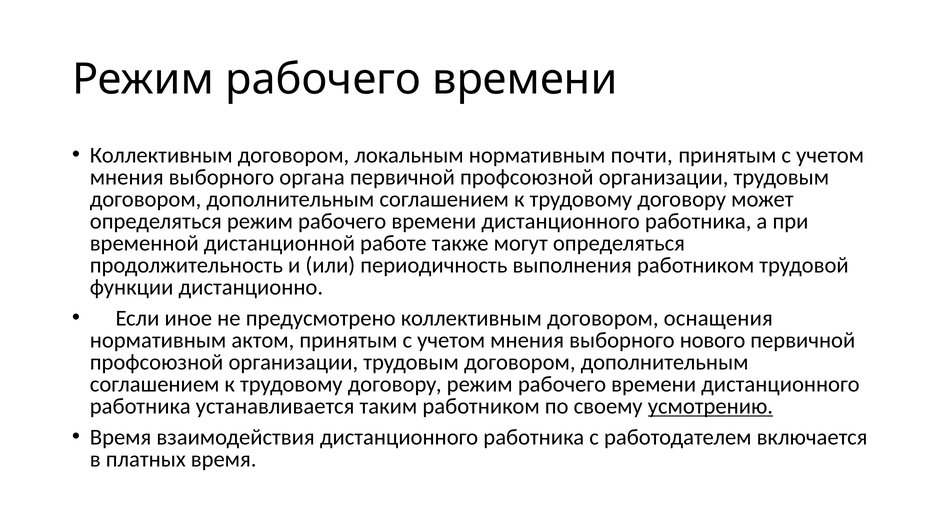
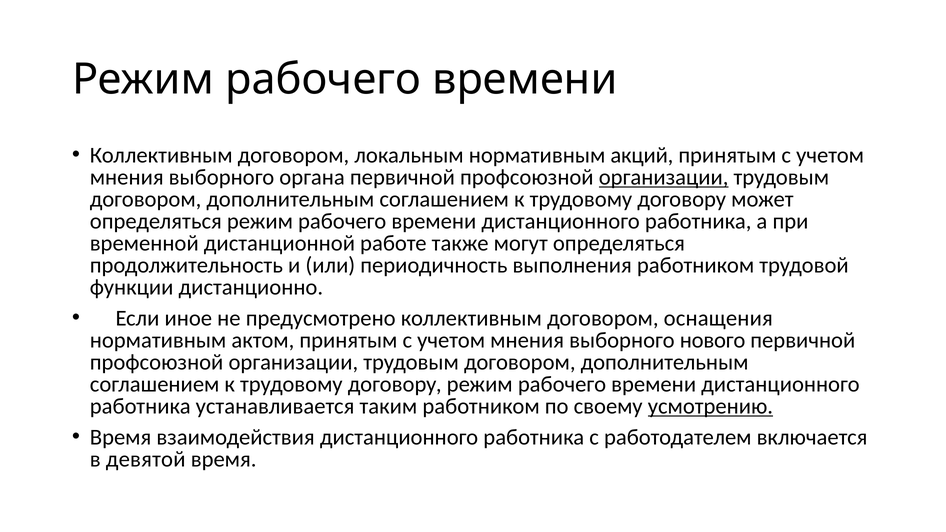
почти: почти -> акций
организации at (664, 177) underline: none -> present
платных: платных -> девятой
